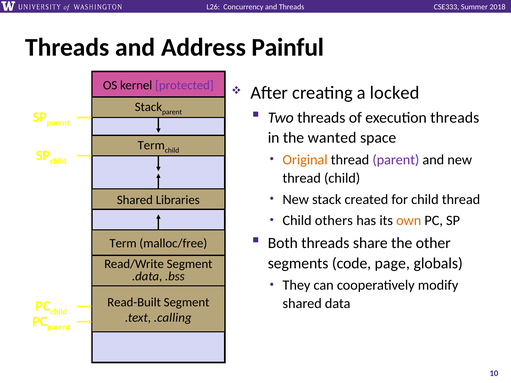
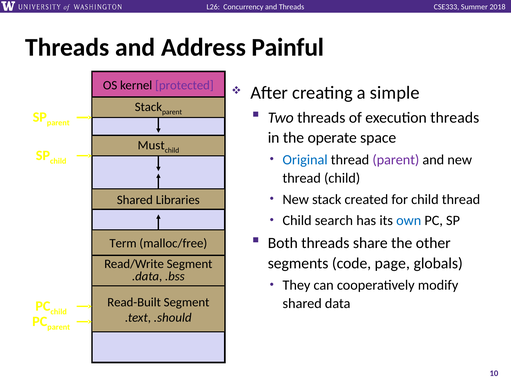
locked: locked -> simple
wanted: wanted -> operate
Term at (151, 145): Term -> Must
Original colour: orange -> blue
others: others -> search
own colour: orange -> blue
.calling: .calling -> .should
